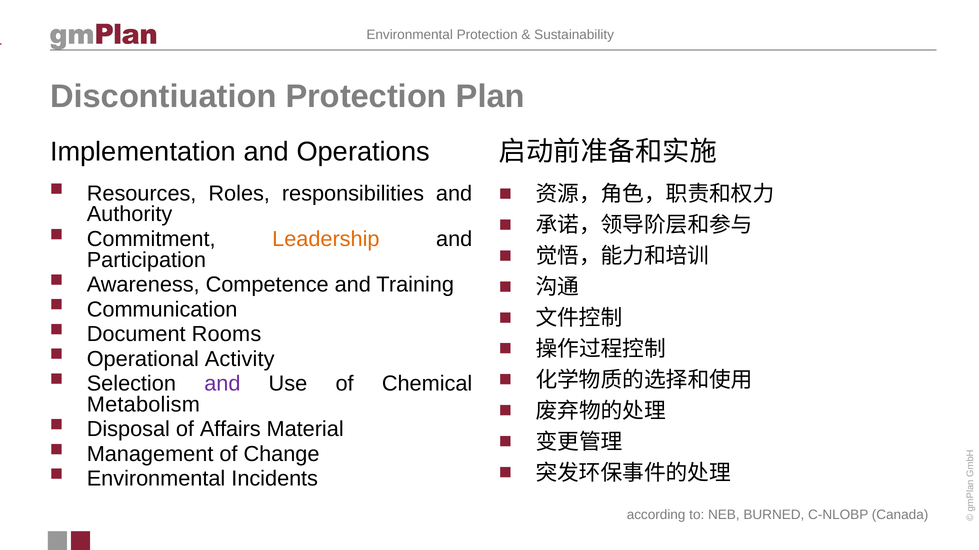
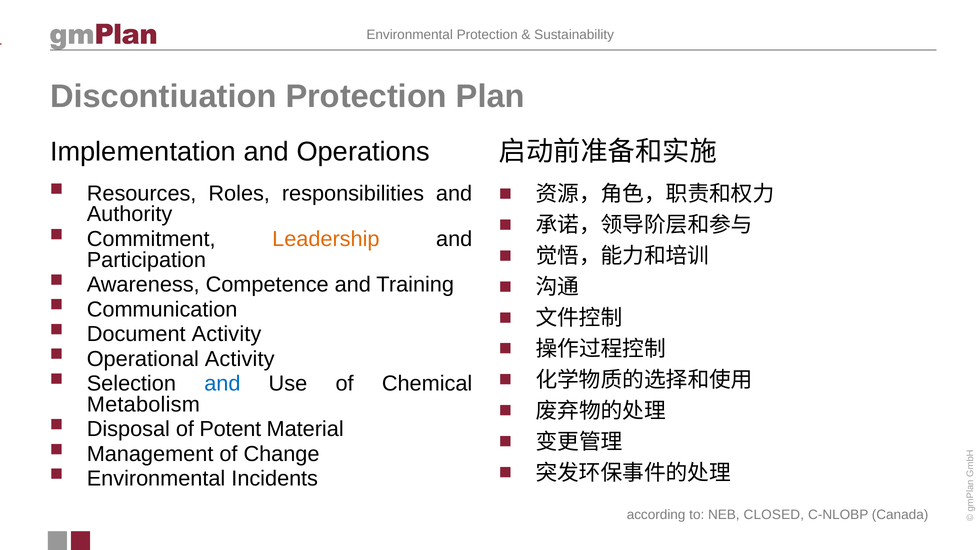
Document Rooms: Rooms -> Activity
and at (222, 384) colour: purple -> blue
Affairs: Affairs -> Potent
BURNED: BURNED -> CLOSED
